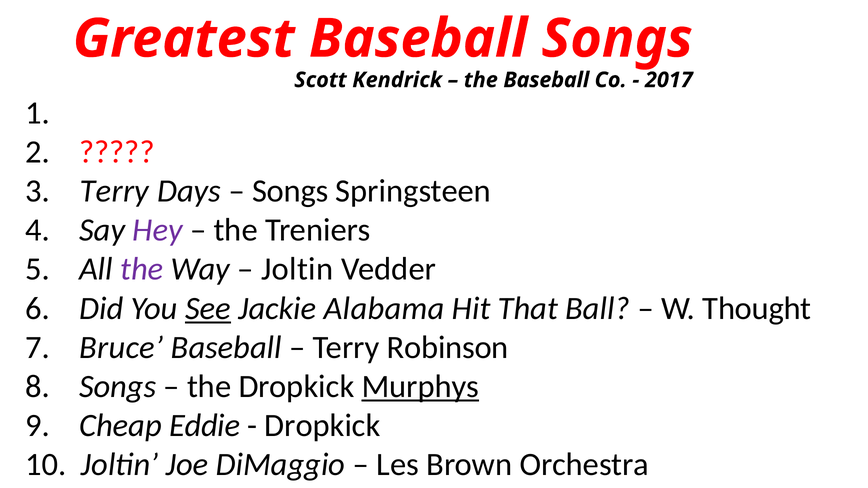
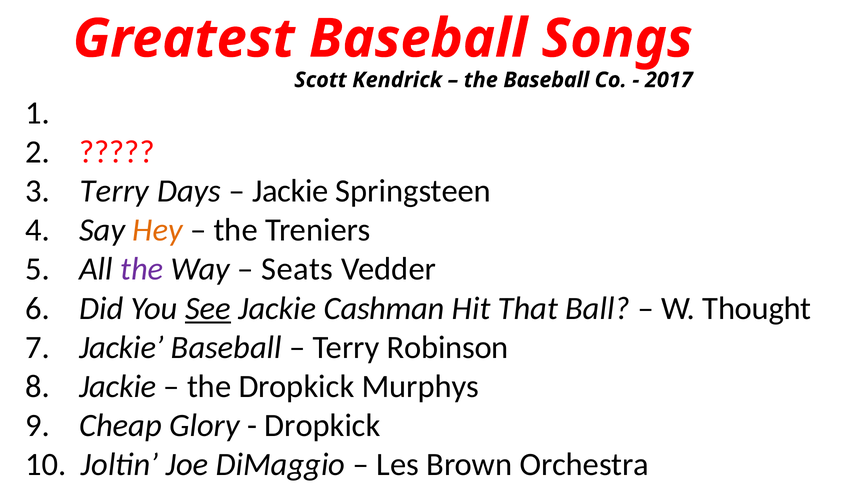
Songs at (290, 191): Songs -> Jackie
Hey colour: purple -> orange
Joltin at (297, 269): Joltin -> Seats
Alabama: Alabama -> Cashman
7 Bruce: Bruce -> Jackie
8 Songs: Songs -> Jackie
Murphys underline: present -> none
Eddie: Eddie -> Glory
